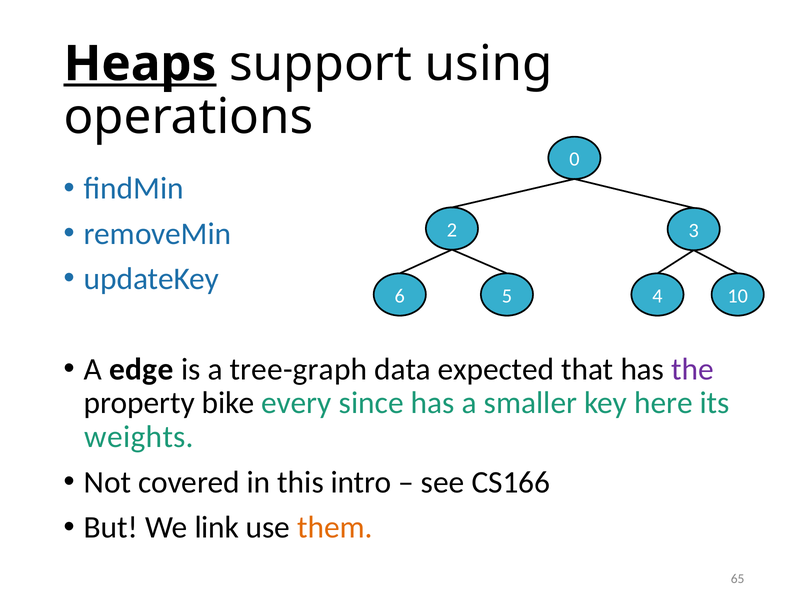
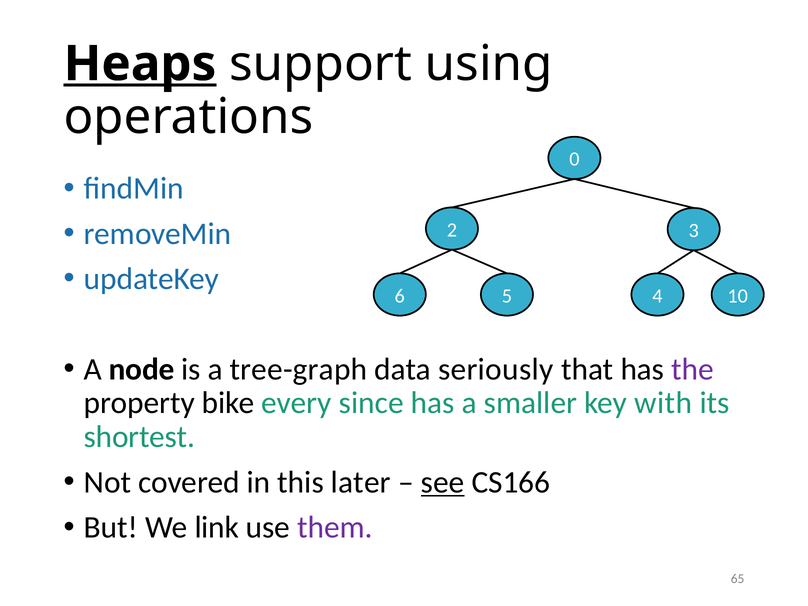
edge: edge -> node
expected: expected -> seriously
here: here -> with
weights: weights -> shortest
intro: intro -> later
see underline: none -> present
them colour: orange -> purple
